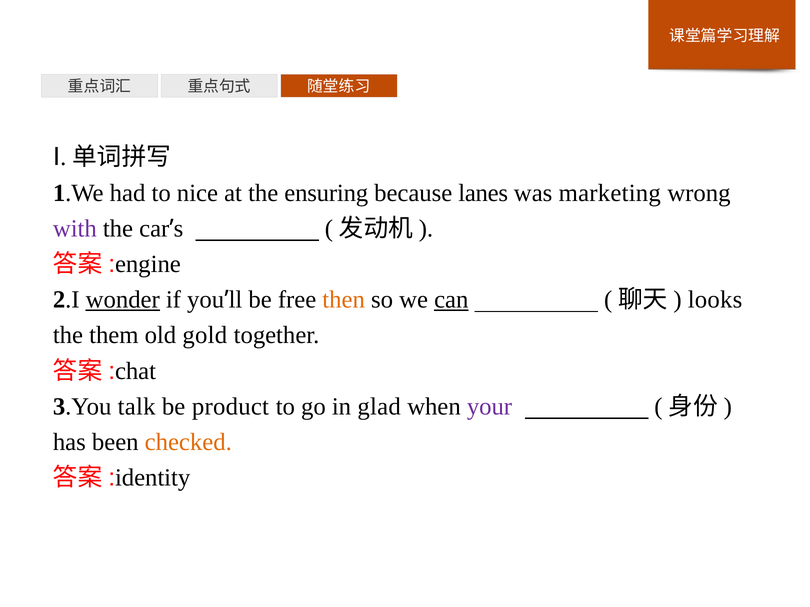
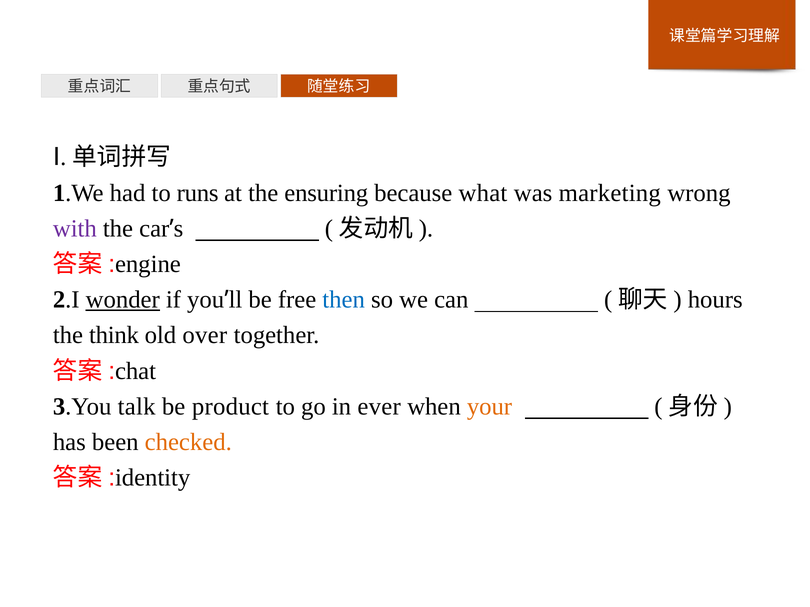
nice: nice -> runs
lanes: lanes -> what
then colour: orange -> blue
can underline: present -> none
looks: looks -> hours
them: them -> think
gold: gold -> over
glad: glad -> ever
your colour: purple -> orange
